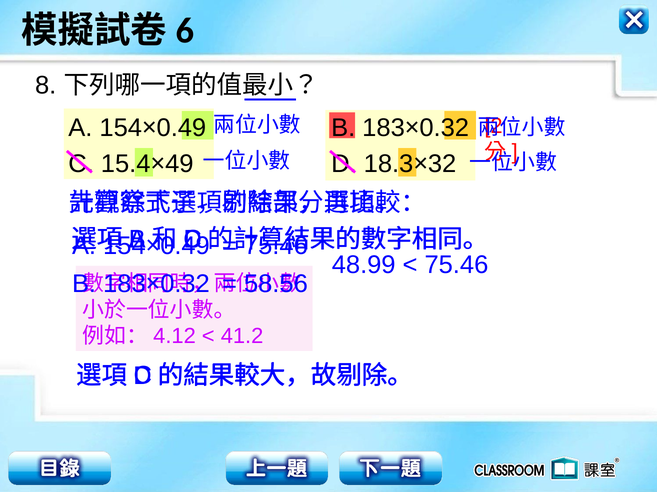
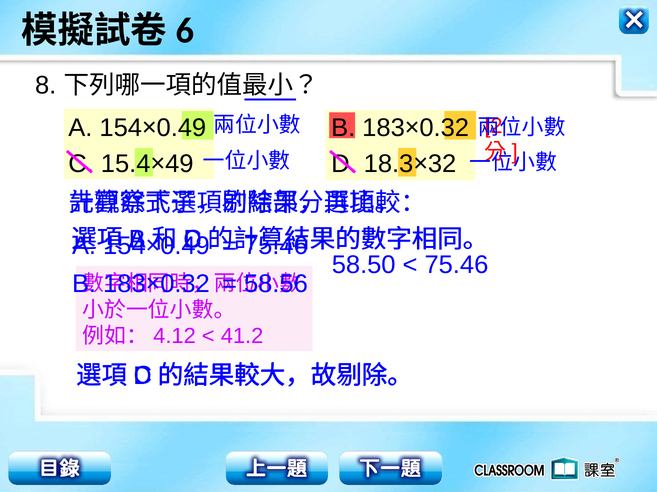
48.99: 48.99 -> 58.50
